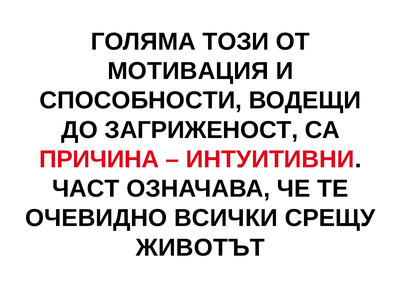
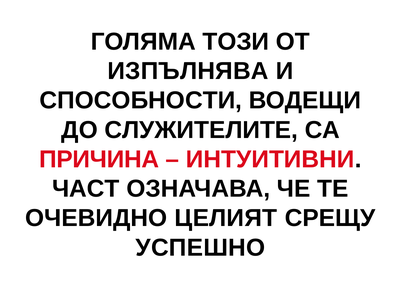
МОТИВАЦИЯ: МОТИВАЦИЯ -> ИЗПЪЛНЯВА
ЗАГРИЖЕНОСТ: ЗАГРИЖЕНОСТ -> СЛУЖИТЕЛИТЕ
ВСИЧКИ: ВСИЧКИ -> ЦЕЛИЯТ
ЖИВОТЪТ: ЖИВОТЪТ -> УСПЕШНО
